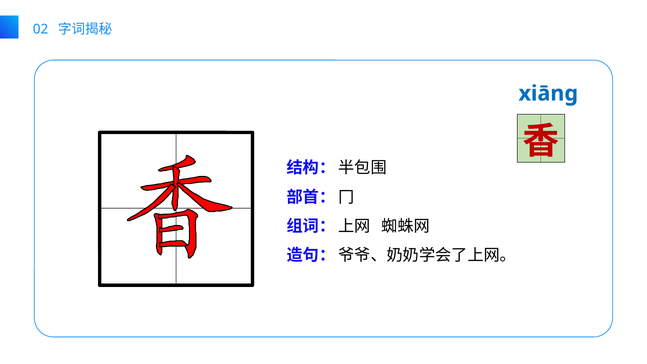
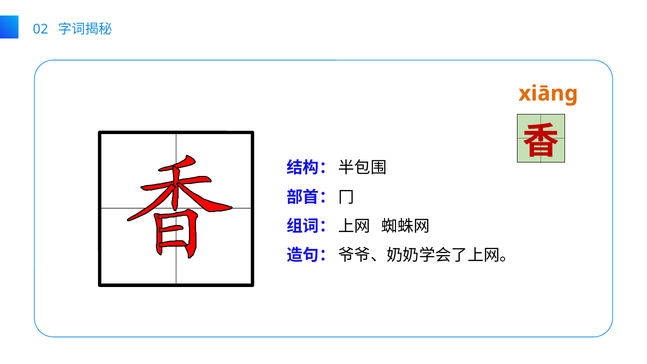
xiāng colour: blue -> orange
